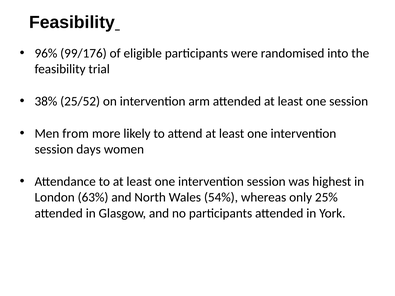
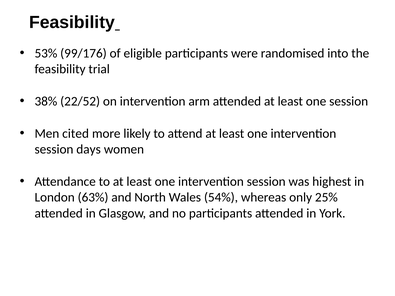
96%: 96% -> 53%
25/52: 25/52 -> 22/52
from: from -> cited
